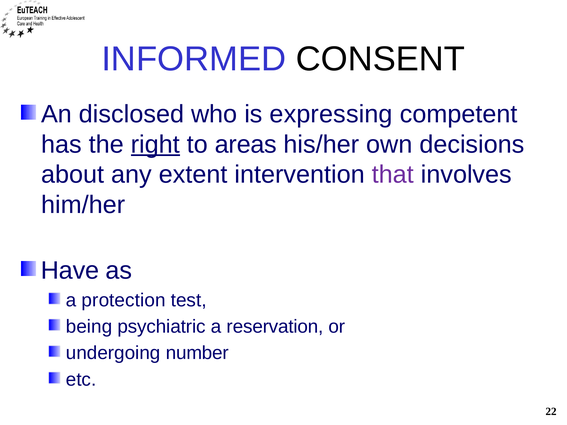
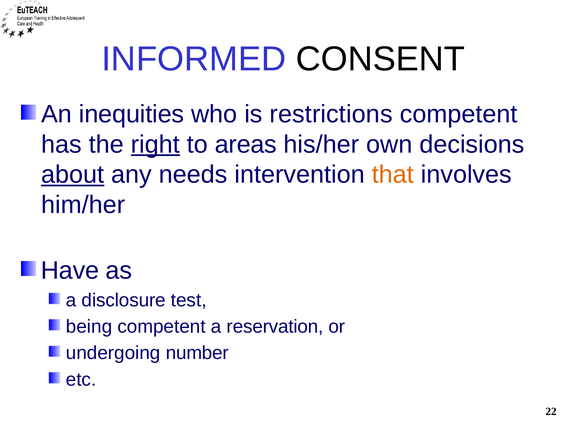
disclosed: disclosed -> inequities
expressing: expressing -> restrictions
about underline: none -> present
extent: extent -> needs
that colour: purple -> orange
protection: protection -> disclosure
being psychiatric: psychiatric -> competent
